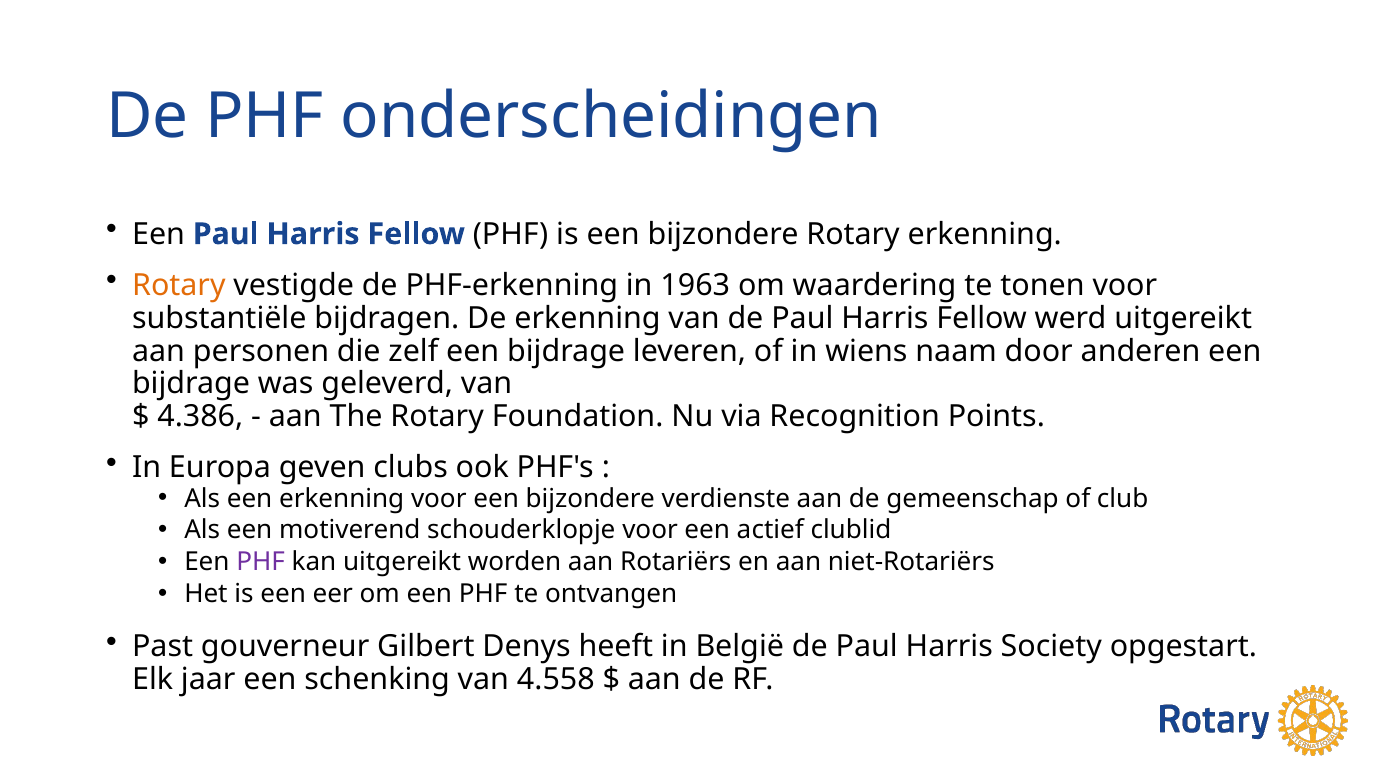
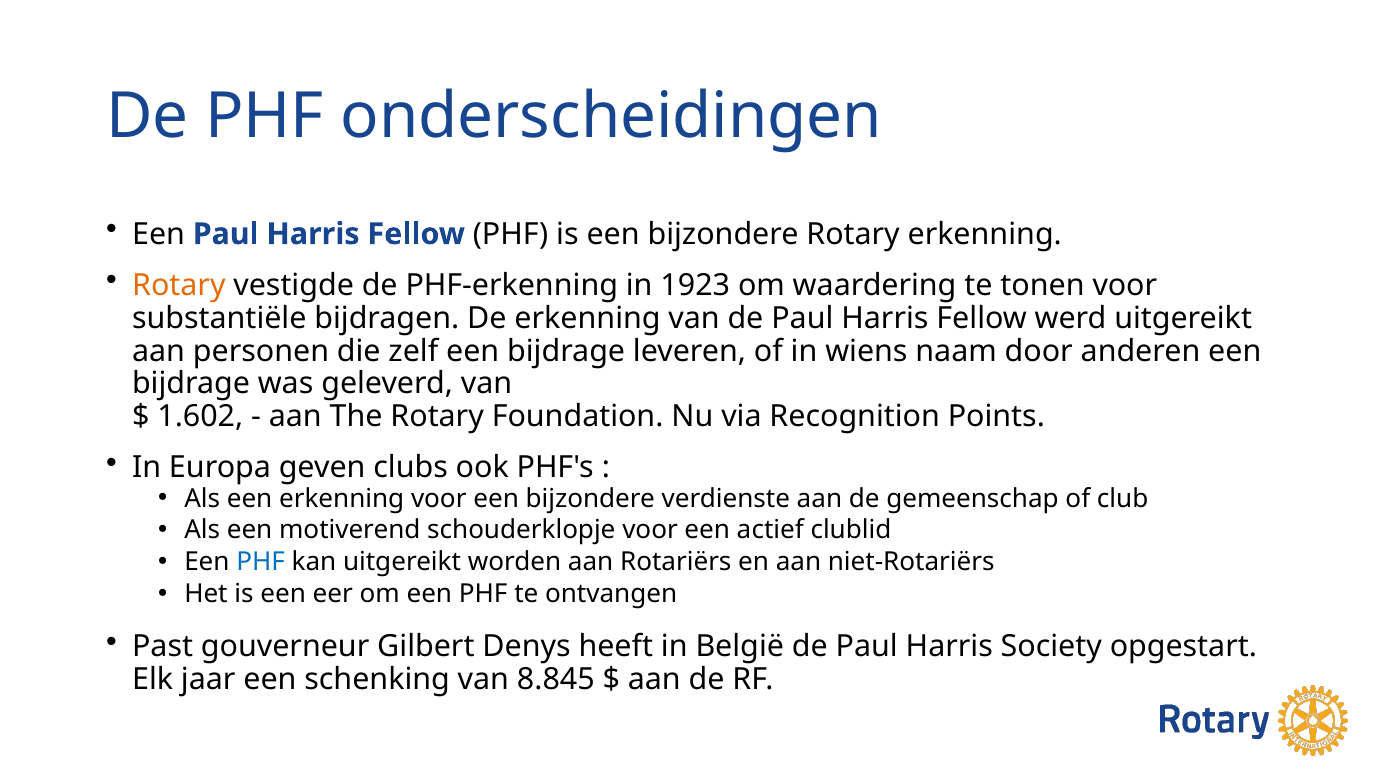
1963: 1963 -> 1923
4.386: 4.386 -> 1.602
PHF at (261, 562) colour: purple -> blue
4.558: 4.558 -> 8.845
